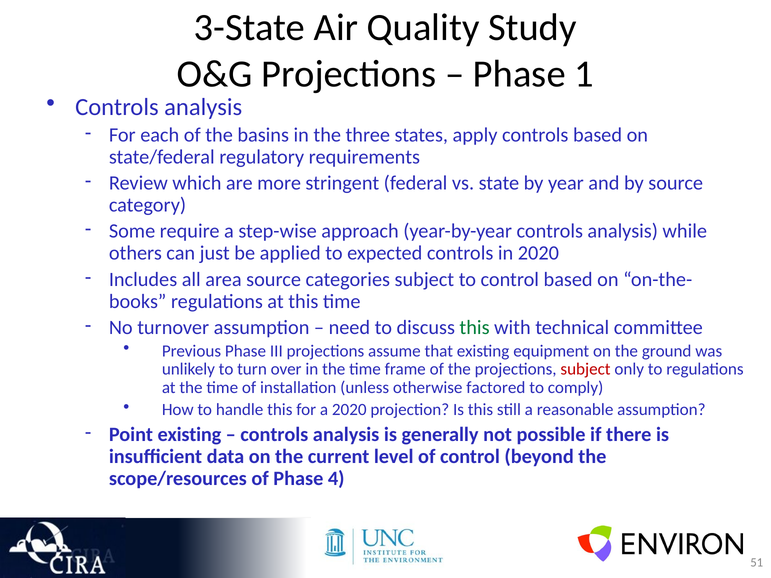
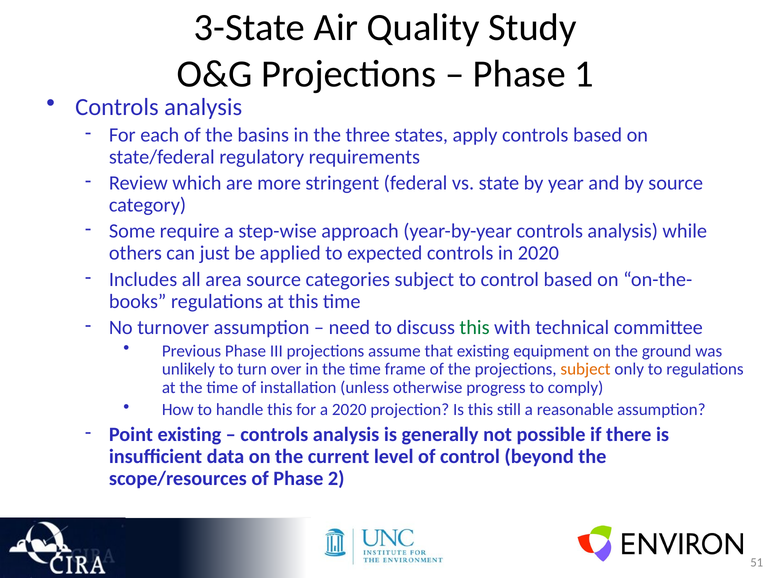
subject at (586, 369) colour: red -> orange
factored: factored -> progress
4: 4 -> 2
